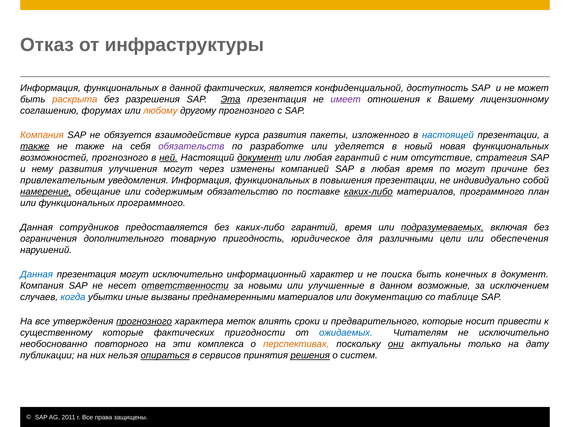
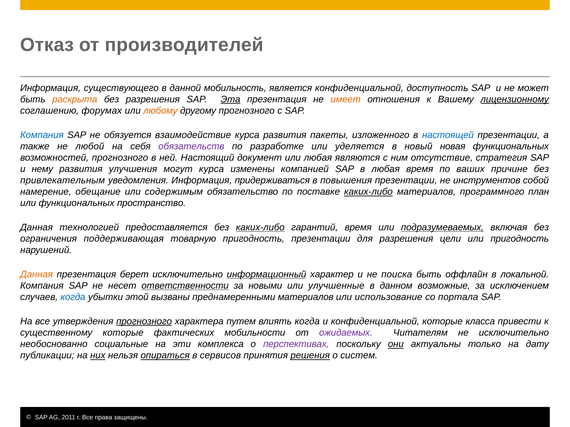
инфраструктуры: инфраструктуры -> производителей
функциональных at (121, 88): функциональных -> существующего
данной фактических: фактических -> мобильность
имеет colour: purple -> orange
лицензионному underline: none -> present
Компания at (42, 135) colour: orange -> blue
также at (35, 146) underline: present -> none
не также: также -> любой
ней underline: present -> none
документ at (260, 158) underline: present -> none
любая гарантий: гарантий -> являются
могут через: через -> курса
по могут: могут -> ваших
уведомления Информация функциональных: функциональных -> придерживаться
индивидуально: индивидуально -> инструментов
намерение underline: present -> none
функциональных программного: программного -> пространство
сотрудников: сотрудников -> технологией
каких-либо at (260, 228) underline: none -> present
дополнительного: дополнительного -> поддерживающая
пригодность юридическое: юридическое -> презентации
для различными: различными -> разрешения
или обеспечения: обеспечения -> пригодность
Данная at (37, 275) colour: blue -> orange
презентация могут: могут -> берет
информационный underline: none -> present
конечных: конечных -> оффлайн
в документ: документ -> локальной
иные: иные -> этой
документацию: документацию -> использование
таблице: таблице -> портала
меток: меток -> путем
влиять сроки: сроки -> когда
и предварительного: предварительного -> конфиденциальной
носит: носит -> класса
пригодности: пригодности -> мобильности
ожидаемых colour: blue -> purple
повторного: повторного -> социальные
перспективах colour: orange -> purple
них underline: none -> present
